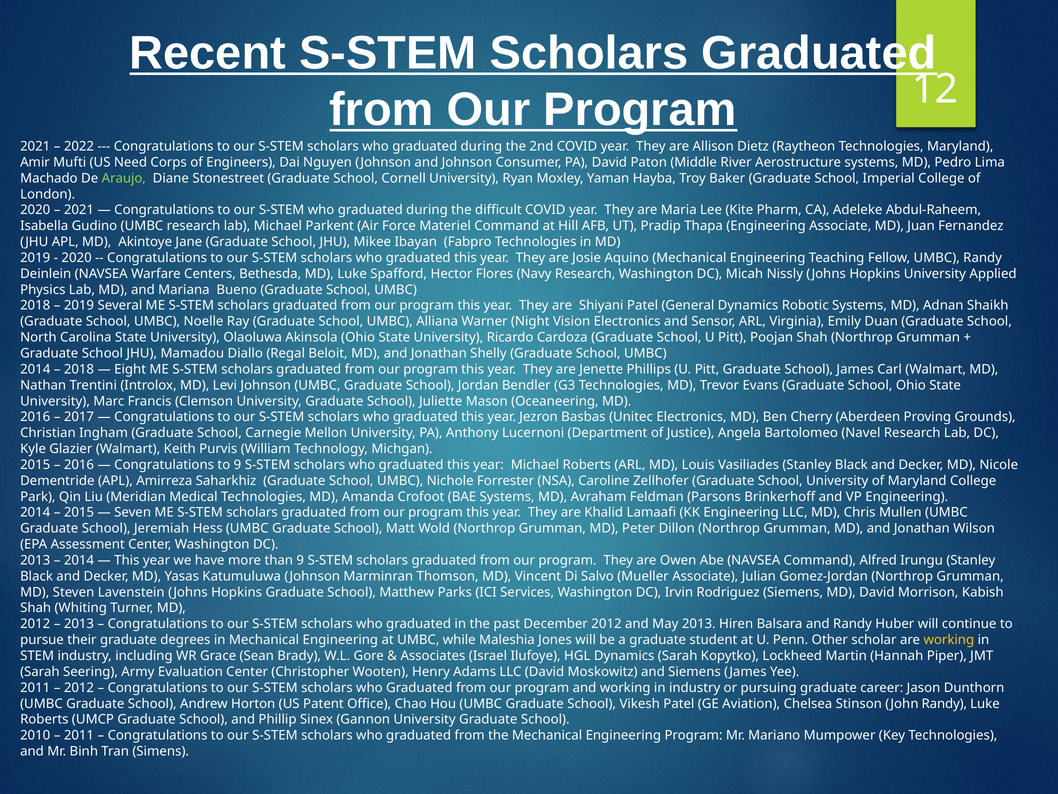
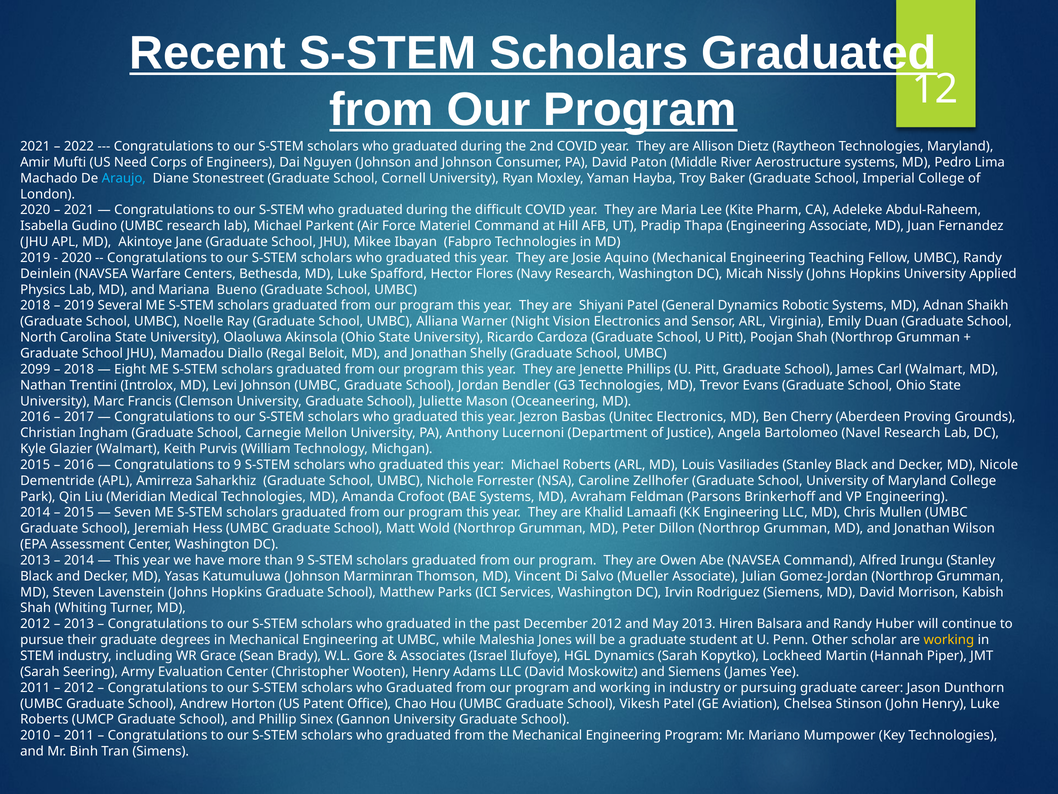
Araujo colour: light green -> light blue
2014 at (35, 369): 2014 -> 2099
John Randy: Randy -> Henry
